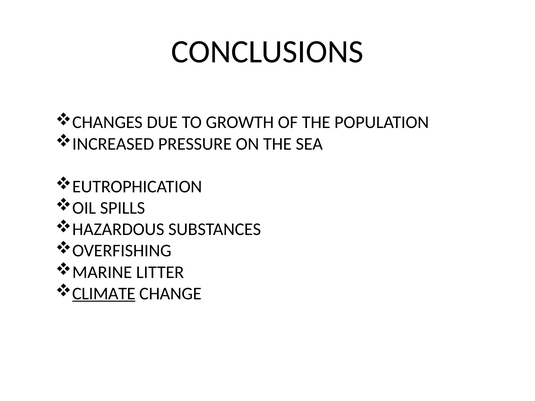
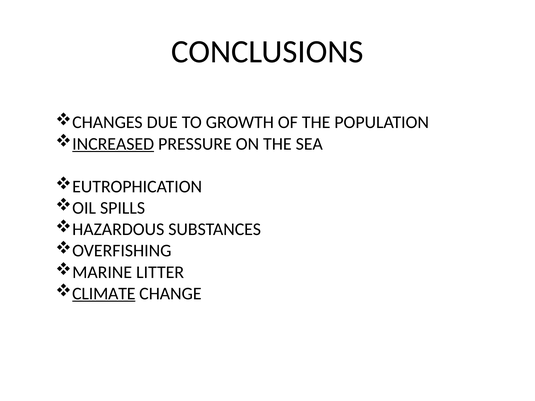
INCREASED underline: none -> present
